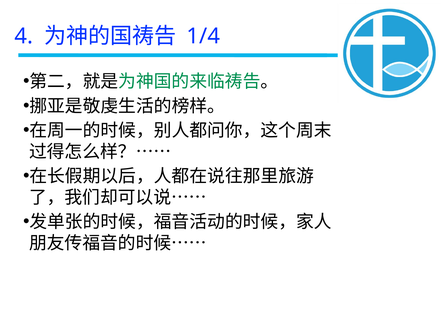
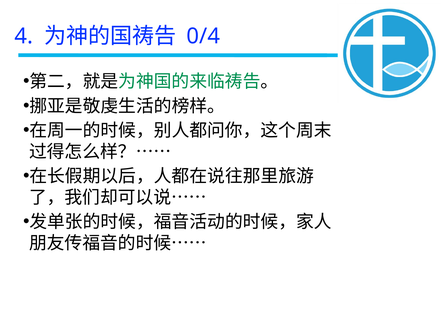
1/4: 1/4 -> 0/4
